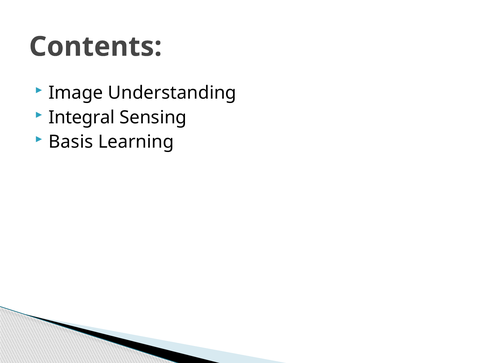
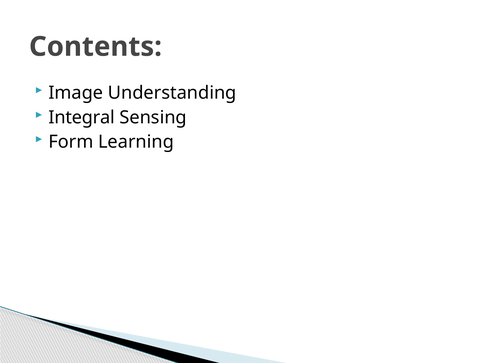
Basis: Basis -> Form
